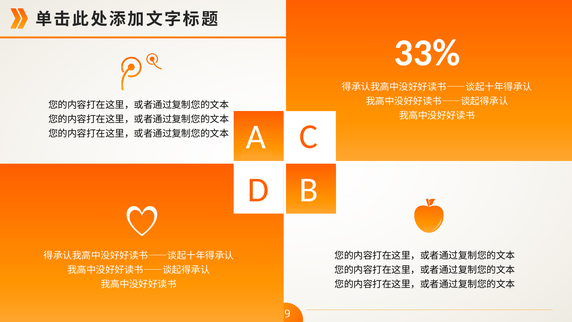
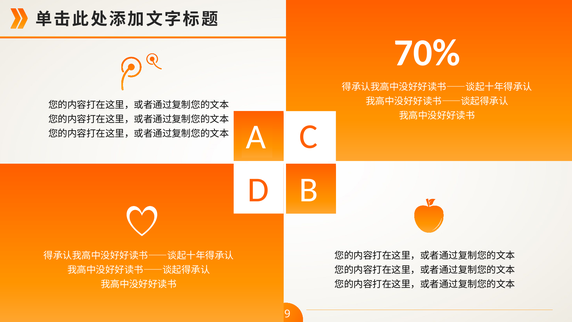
33%: 33% -> 70%
